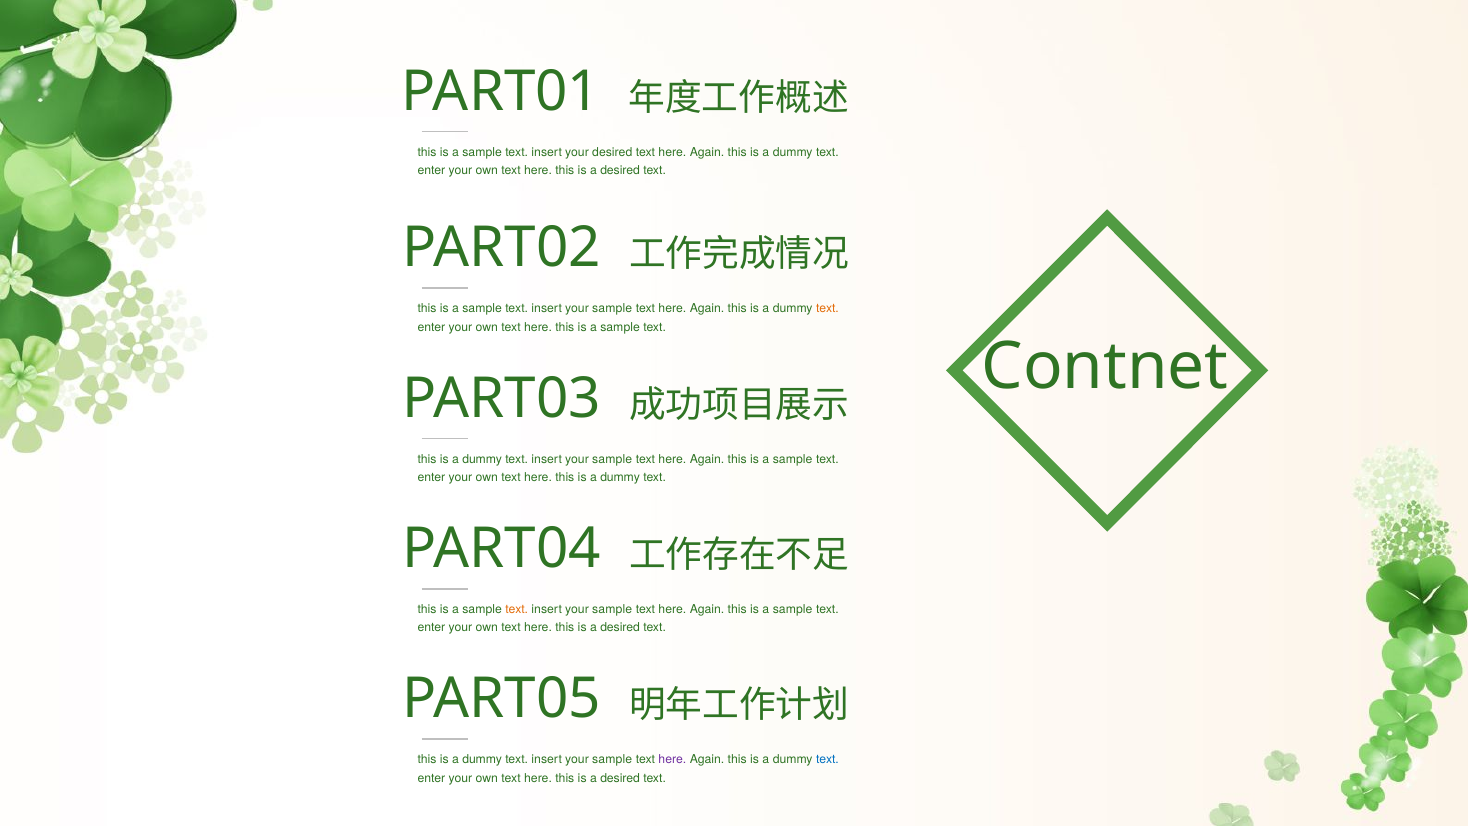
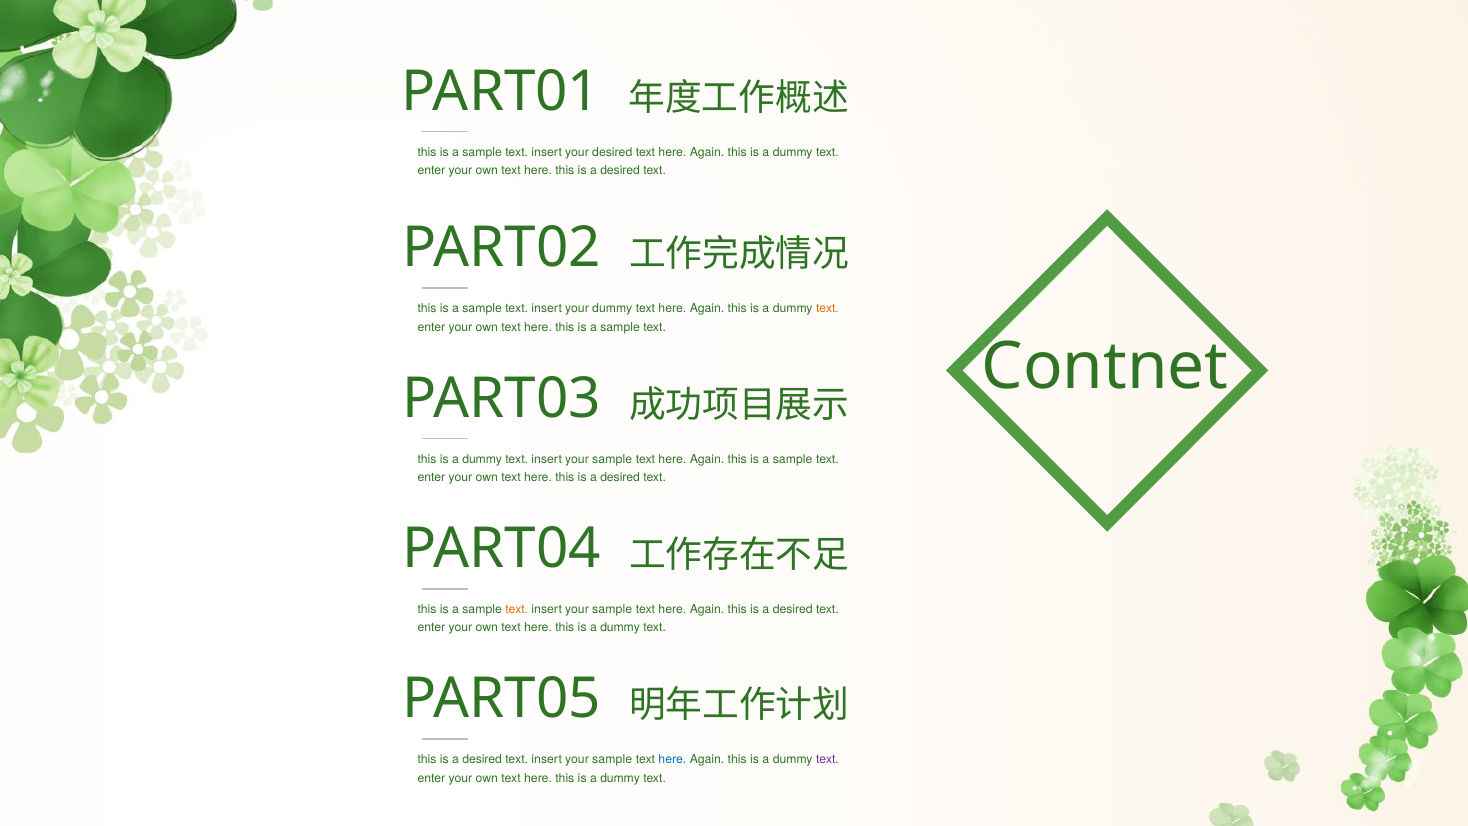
sample at (612, 309): sample -> dummy
dummy at (620, 477): dummy -> desired
sample at (793, 609): sample -> desired
desired at (620, 627): desired -> dummy
dummy at (482, 759): dummy -> desired
here at (672, 759) colour: purple -> blue
text at (828, 759) colour: blue -> purple
desired at (620, 778): desired -> dummy
